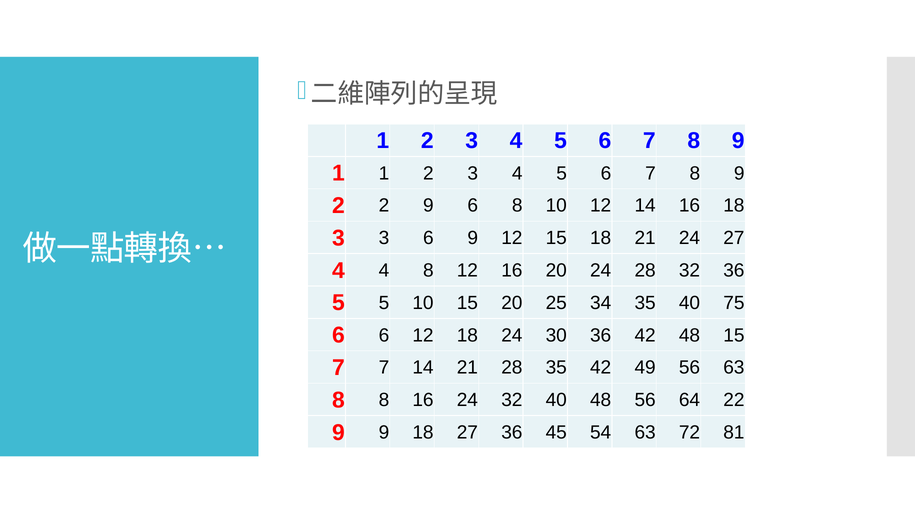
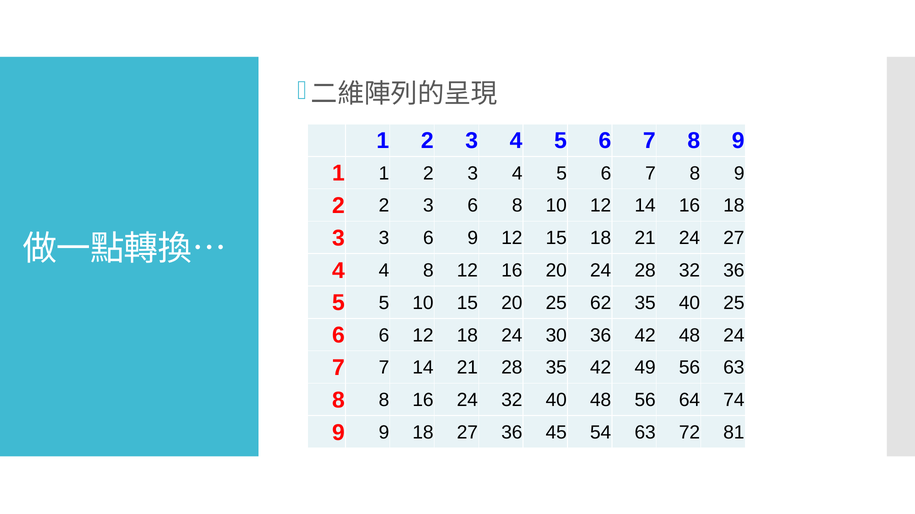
2 2 9: 9 -> 3
34: 34 -> 62
40 75: 75 -> 25
48 15: 15 -> 24
22: 22 -> 74
